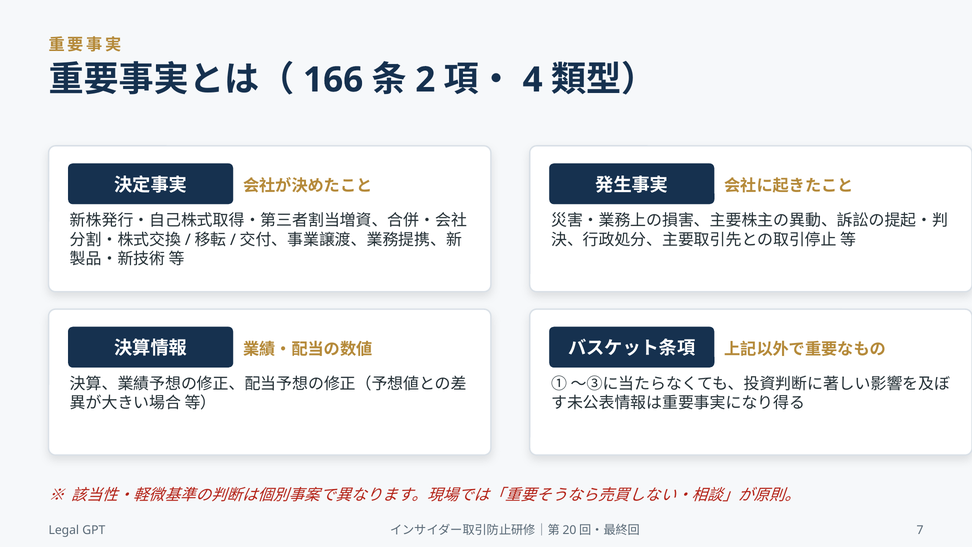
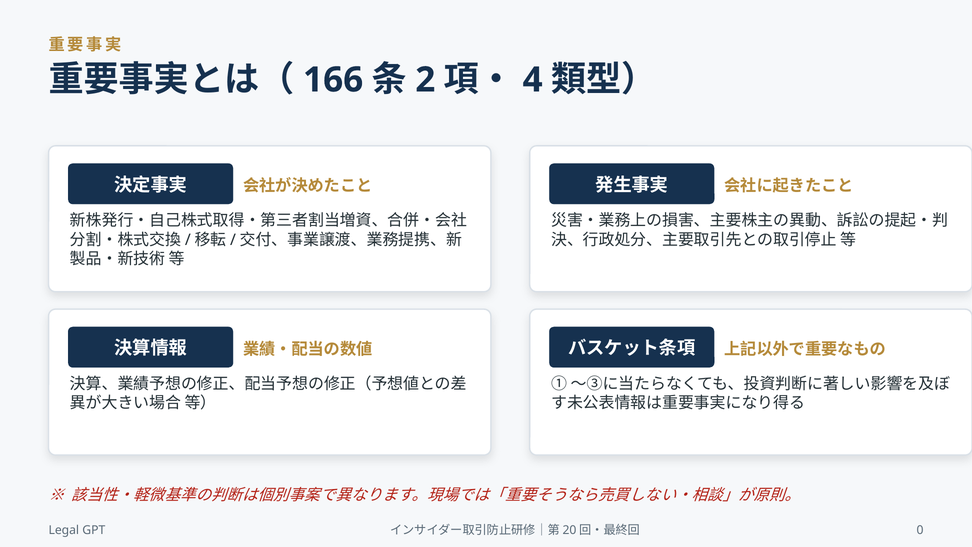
7: 7 -> 0
